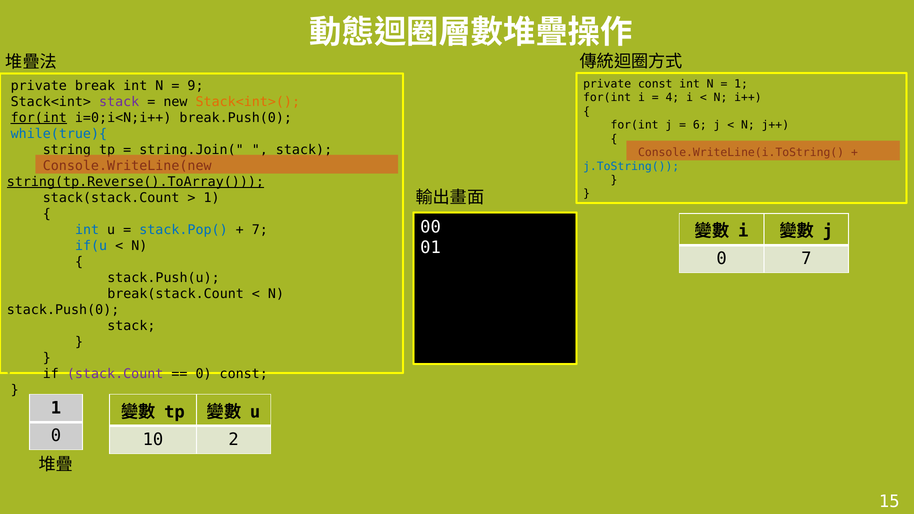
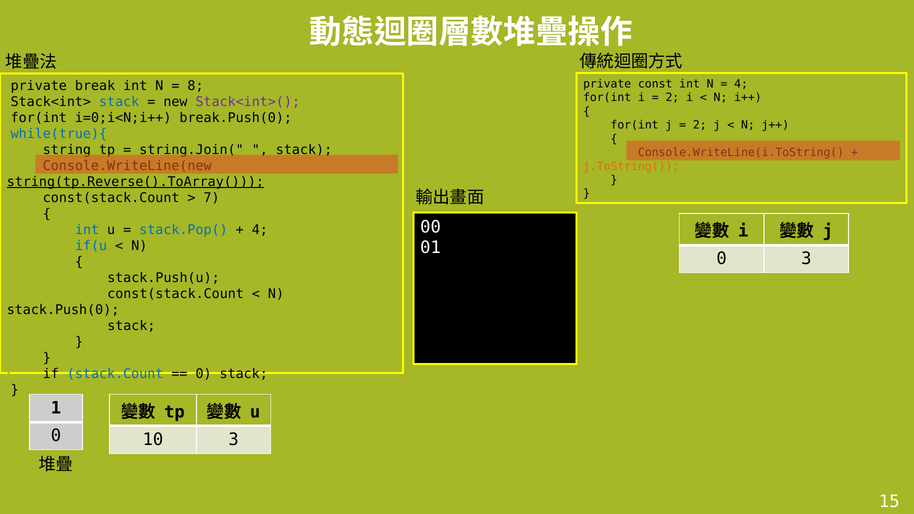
1 at (741, 84): 1 -> 4
9: 9 -> 8
4 at (672, 98): 4 -> 2
stack at (119, 102) colour: purple -> blue
Stack<int>( colour: orange -> purple
for(int at (39, 118) underline: present -> none
6 at (700, 125): 6 -> 2
j.ToString( colour: blue -> orange
stack(stack.Count at (111, 198): stack(stack.Count -> const(stack.Count
1 at (212, 198): 1 -> 7
7 at (260, 230): 7 -> 4
0 7: 7 -> 3
break(stack.Count at (176, 294): break(stack.Count -> const(stack.Count
stack.Count colour: purple -> blue
0 const: const -> stack
10 2: 2 -> 3
